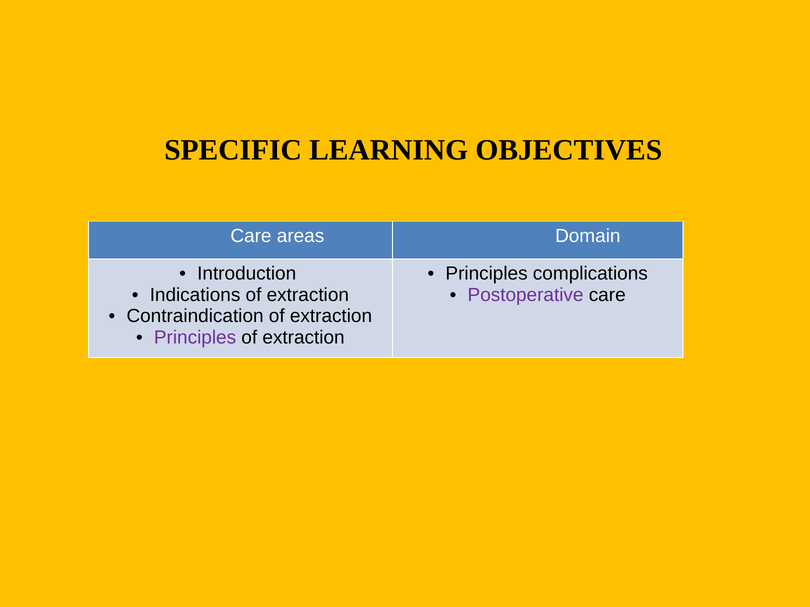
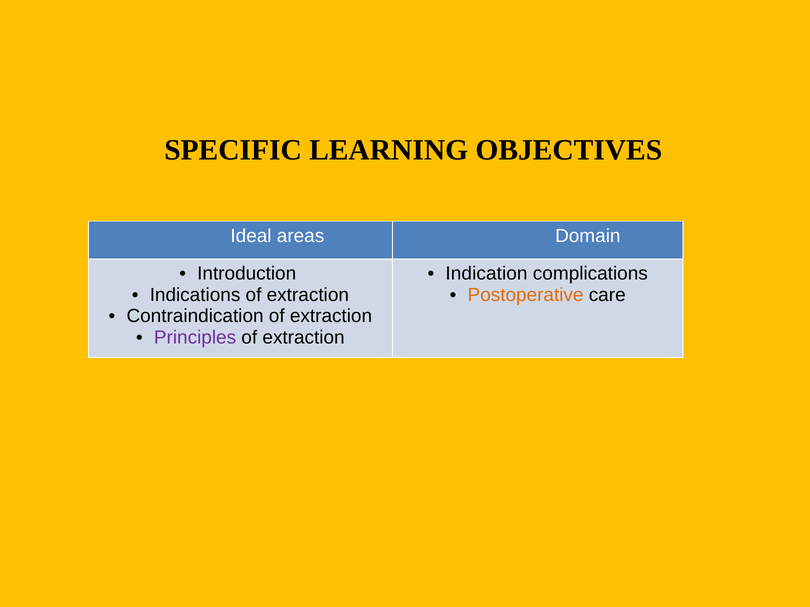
Care at (251, 236): Care -> Ideal
Principles at (487, 274): Principles -> Indication
Postoperative colour: purple -> orange
